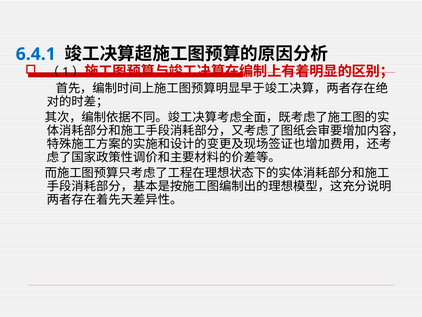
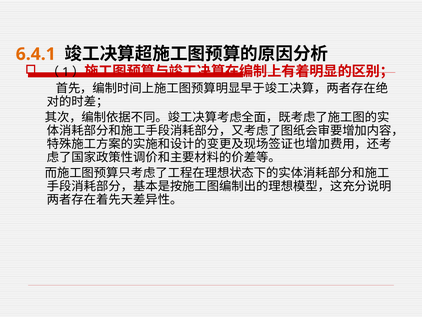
6.4.1 colour: blue -> orange
